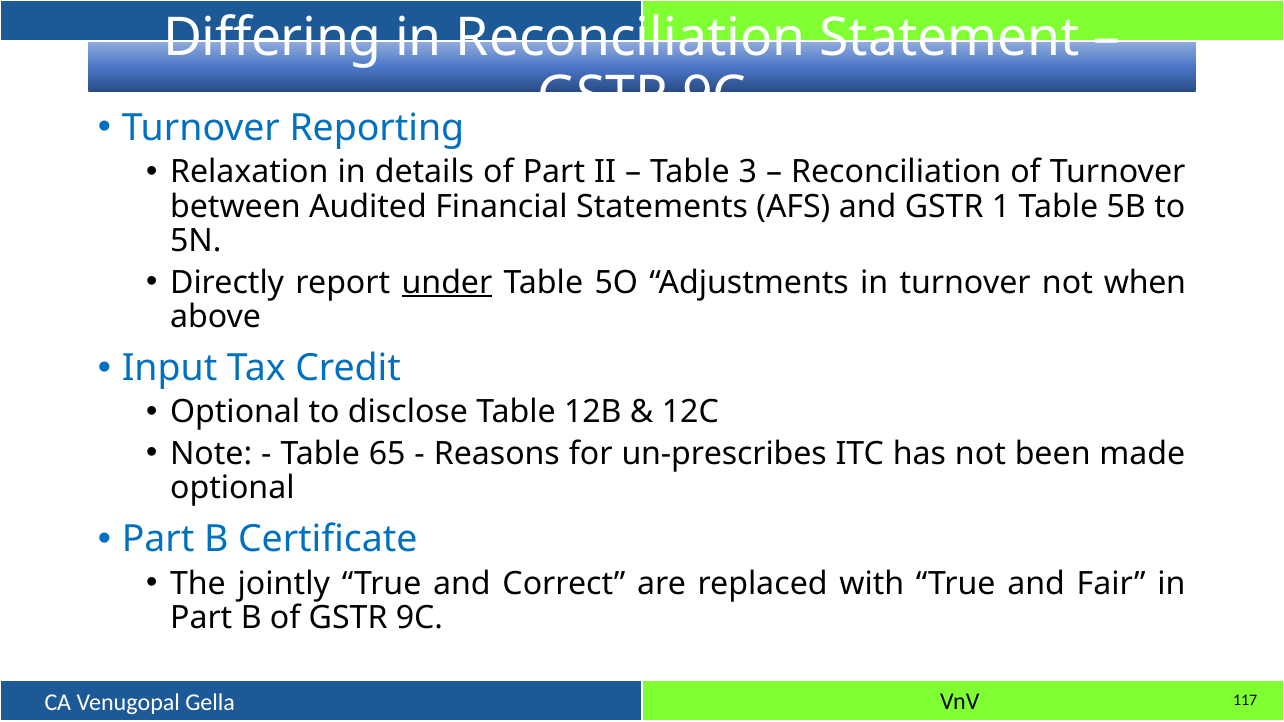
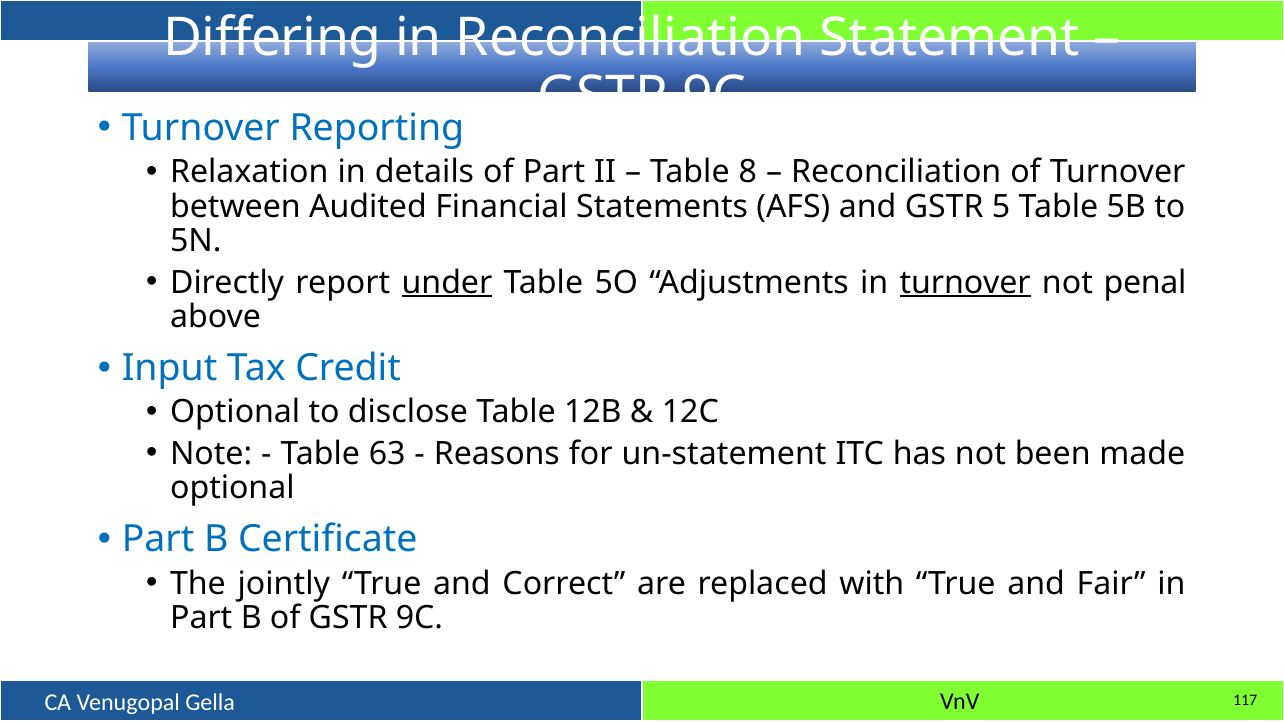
3: 3 -> 8
1: 1 -> 5
turnover at (965, 283) underline: none -> present
when: when -> penal
65: 65 -> 63
un-prescribes: un-prescribes -> un-statement
